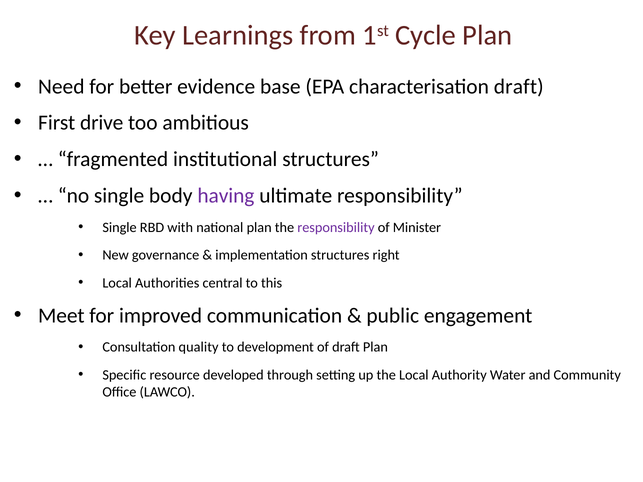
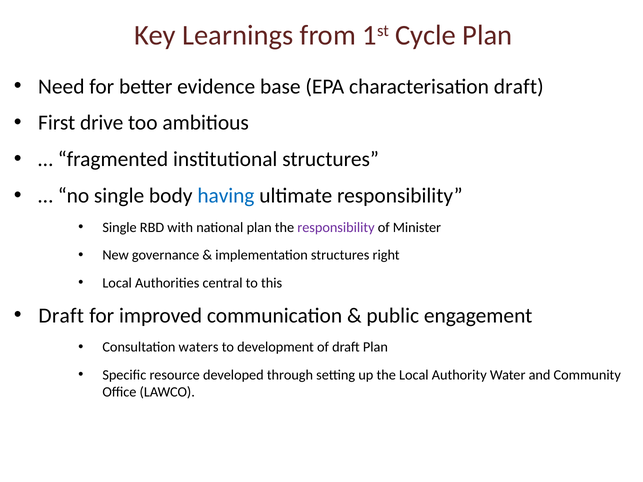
having colour: purple -> blue
Meet at (61, 316): Meet -> Draft
quality: quality -> waters
